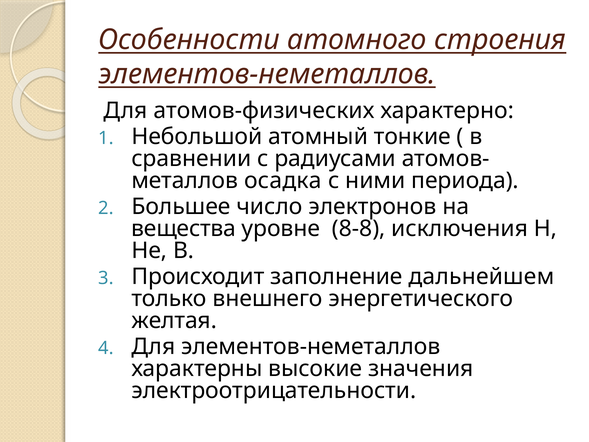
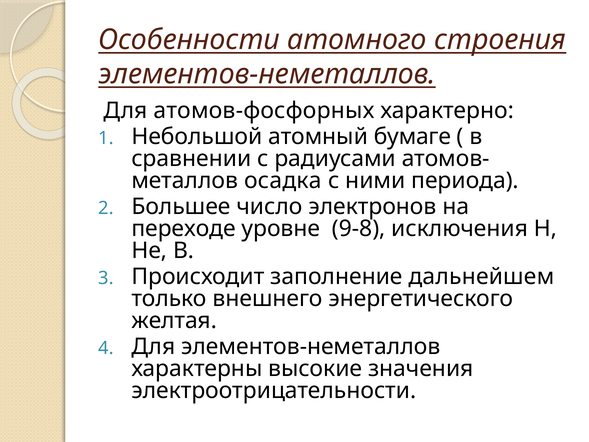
атомов-физических: атомов-физических -> атомов-фосфорных
тонкие: тонкие -> бумаге
вещества: вещества -> переходе
8-8: 8-8 -> 9-8
